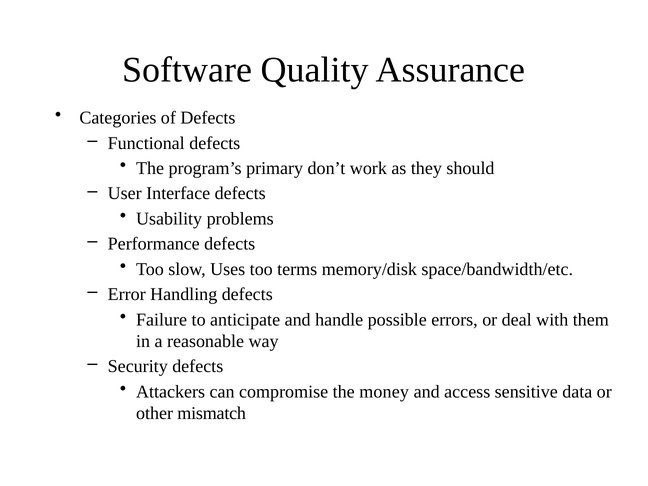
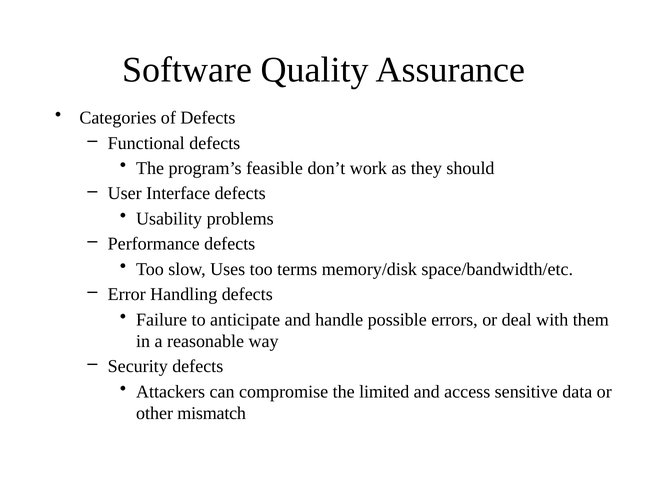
primary: primary -> feasible
money: money -> limited
